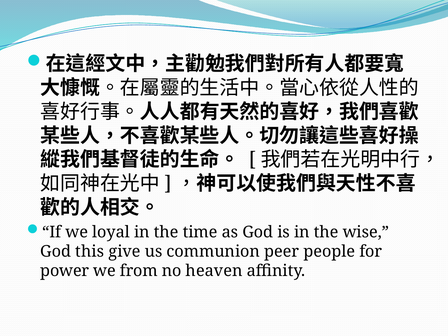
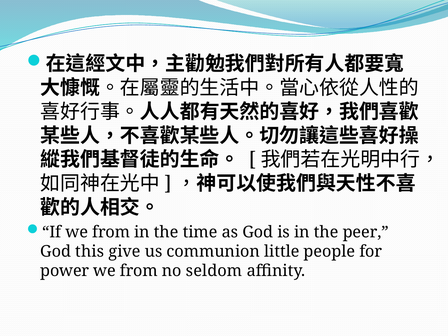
If we loyal: loyal -> from
wise: wise -> peer
peer: peer -> little
heaven: heaven -> seldom
